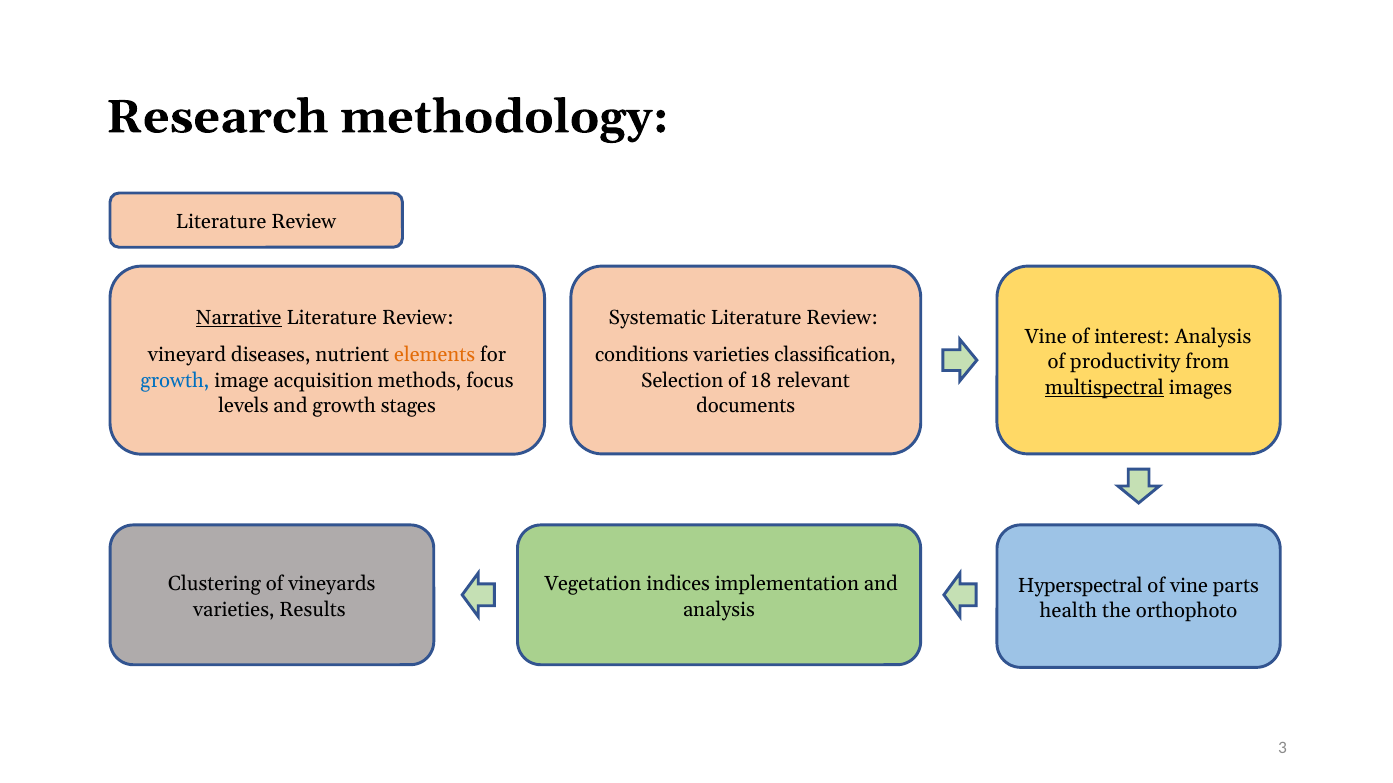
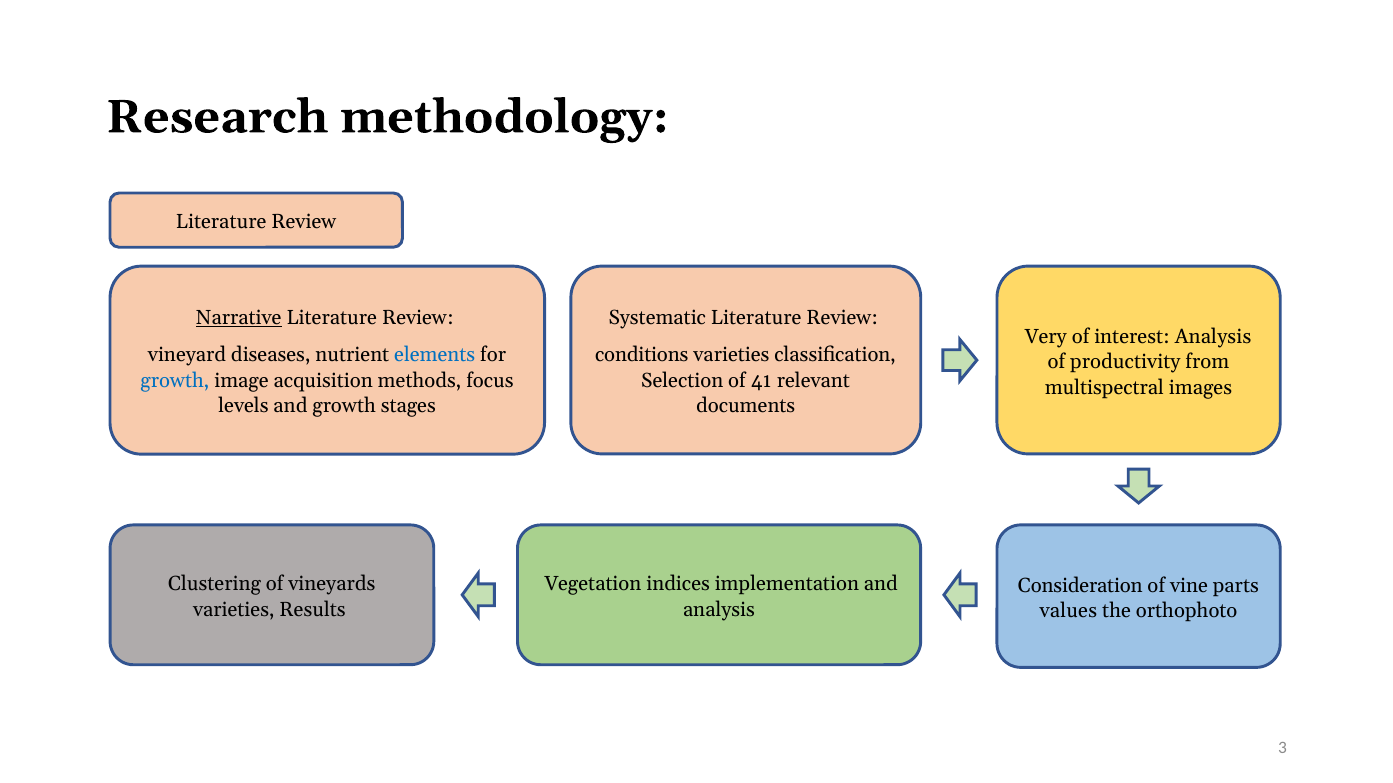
Vine at (1046, 337): Vine -> Very
elements colour: orange -> blue
18: 18 -> 41
multispectral underline: present -> none
Hyperspectral: Hyperspectral -> Consideration
health: health -> values
